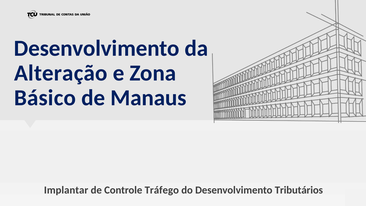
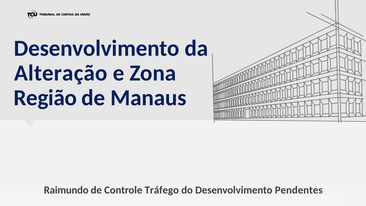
Básico: Básico -> Região
Implantar: Implantar -> Raimundo
Tributários: Tributários -> Pendentes
